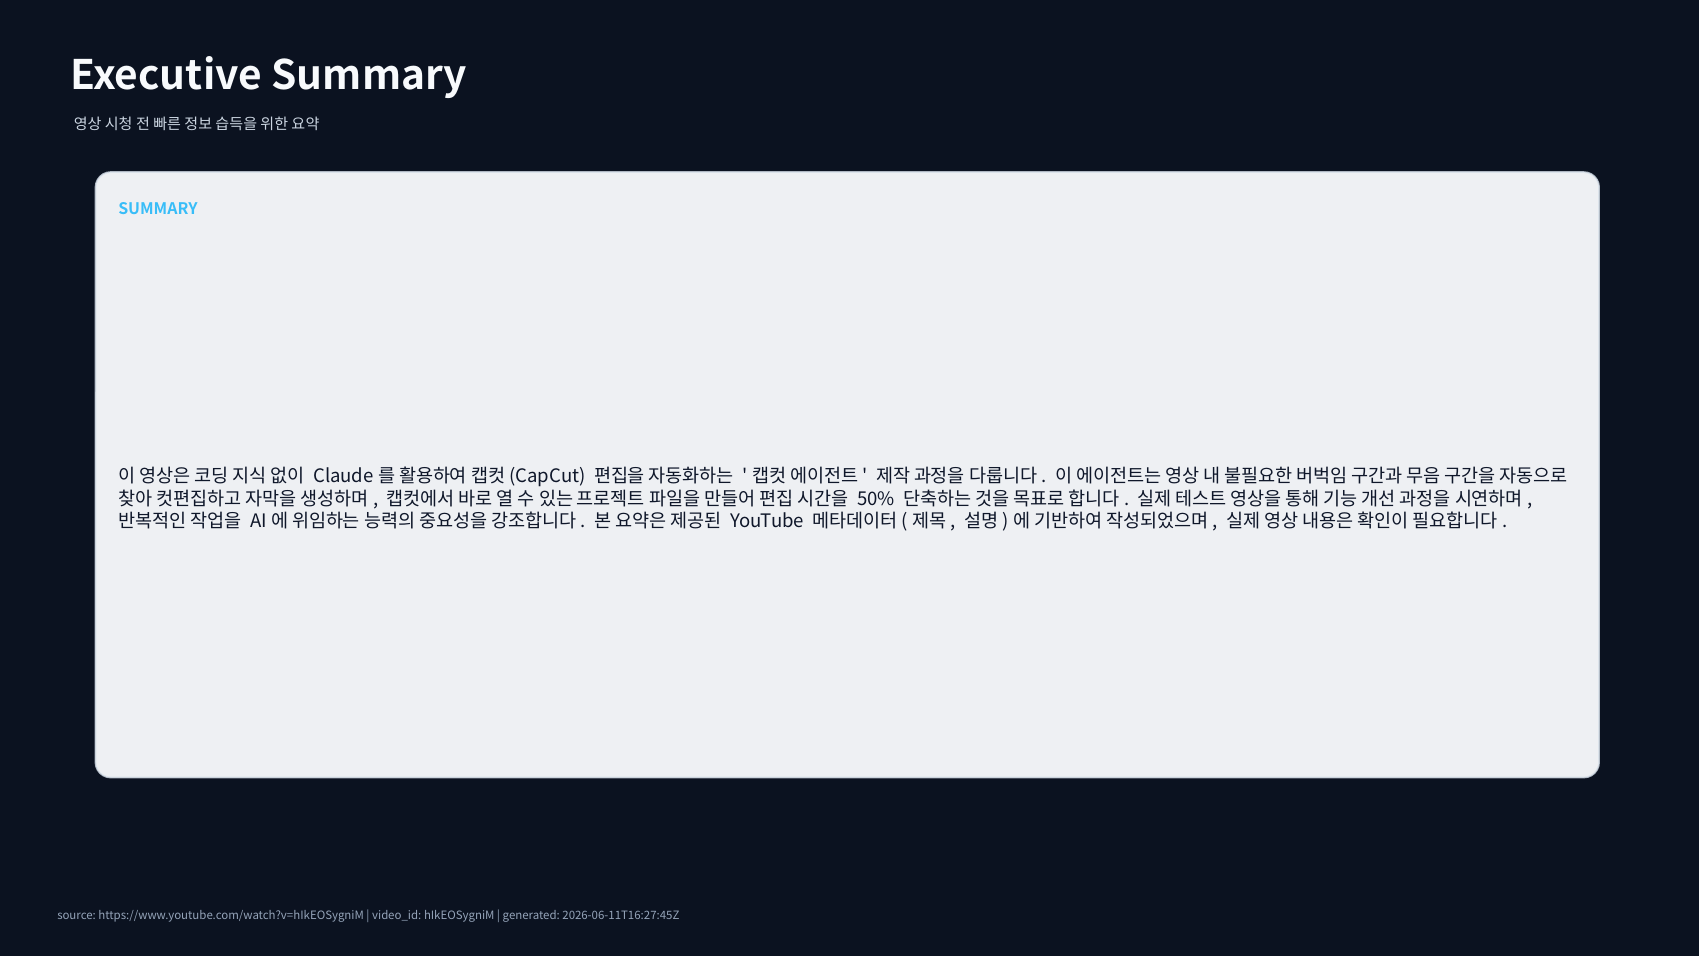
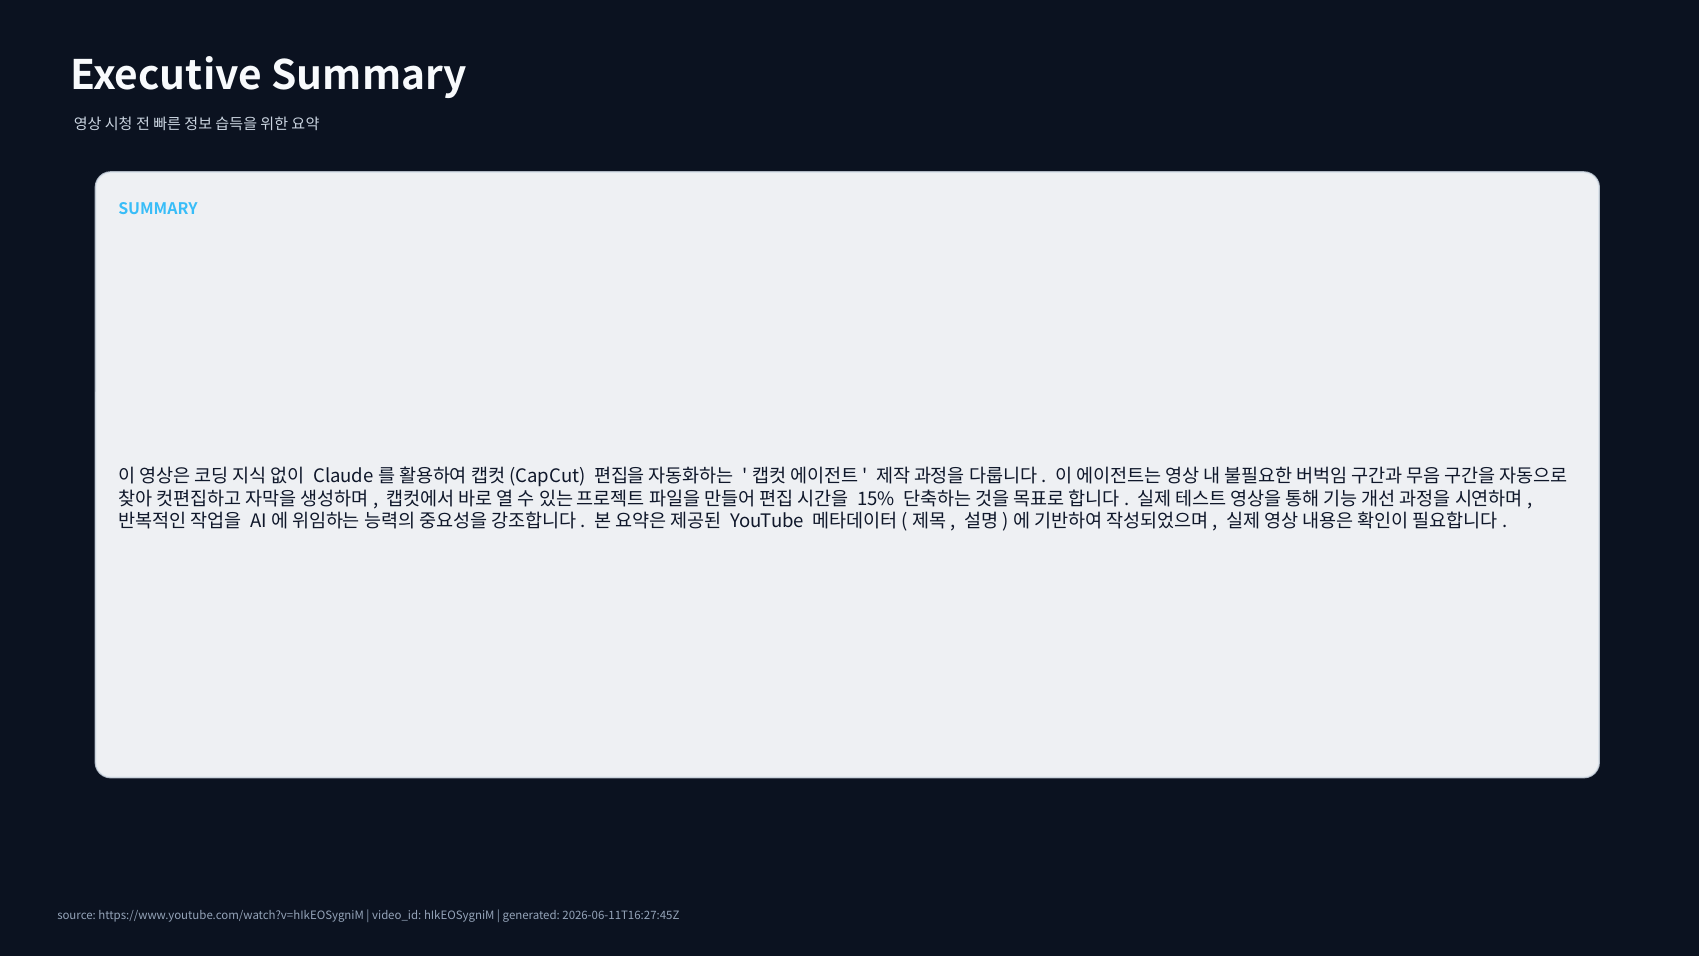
50%: 50% -> 15%
